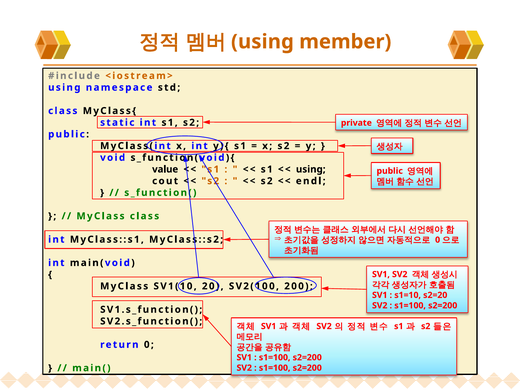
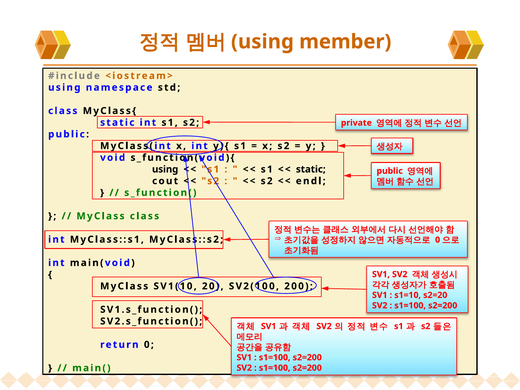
value at (165, 169): value -> using
using at (311, 169): using -> static
